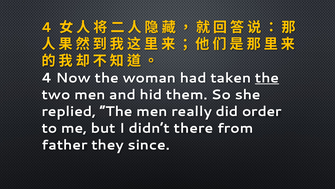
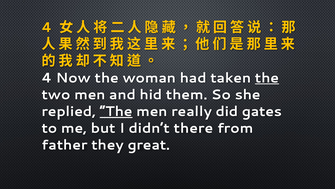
The at (116, 111) underline: none -> present
order: order -> gates
since: since -> great
